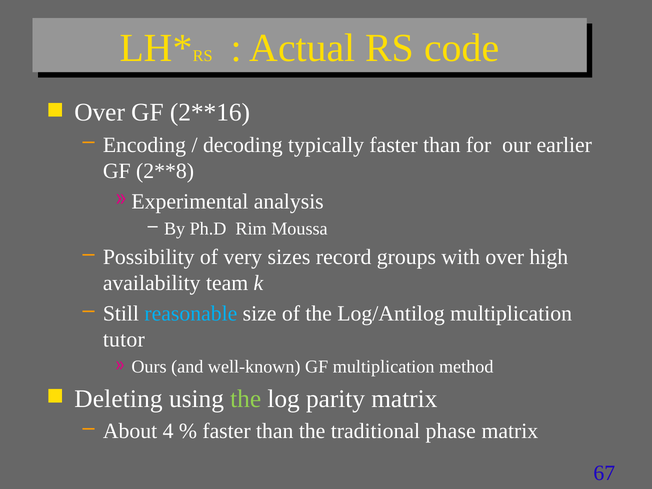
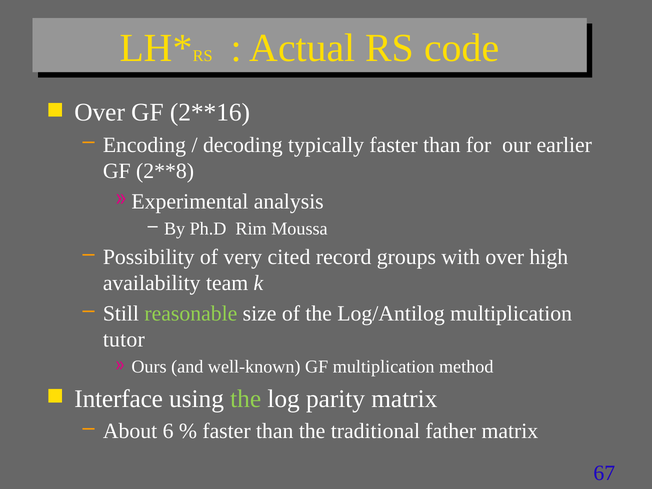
sizes: sizes -> cited
reasonable colour: light blue -> light green
Deleting: Deleting -> Interface
4: 4 -> 6
phase: phase -> father
